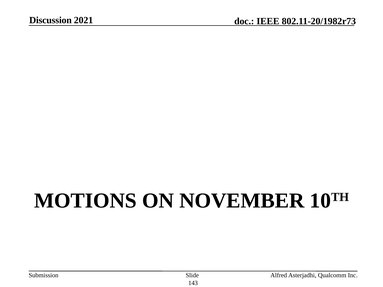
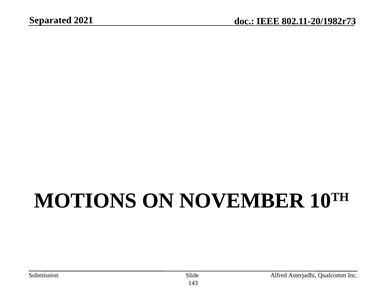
Discussion: Discussion -> Separated
